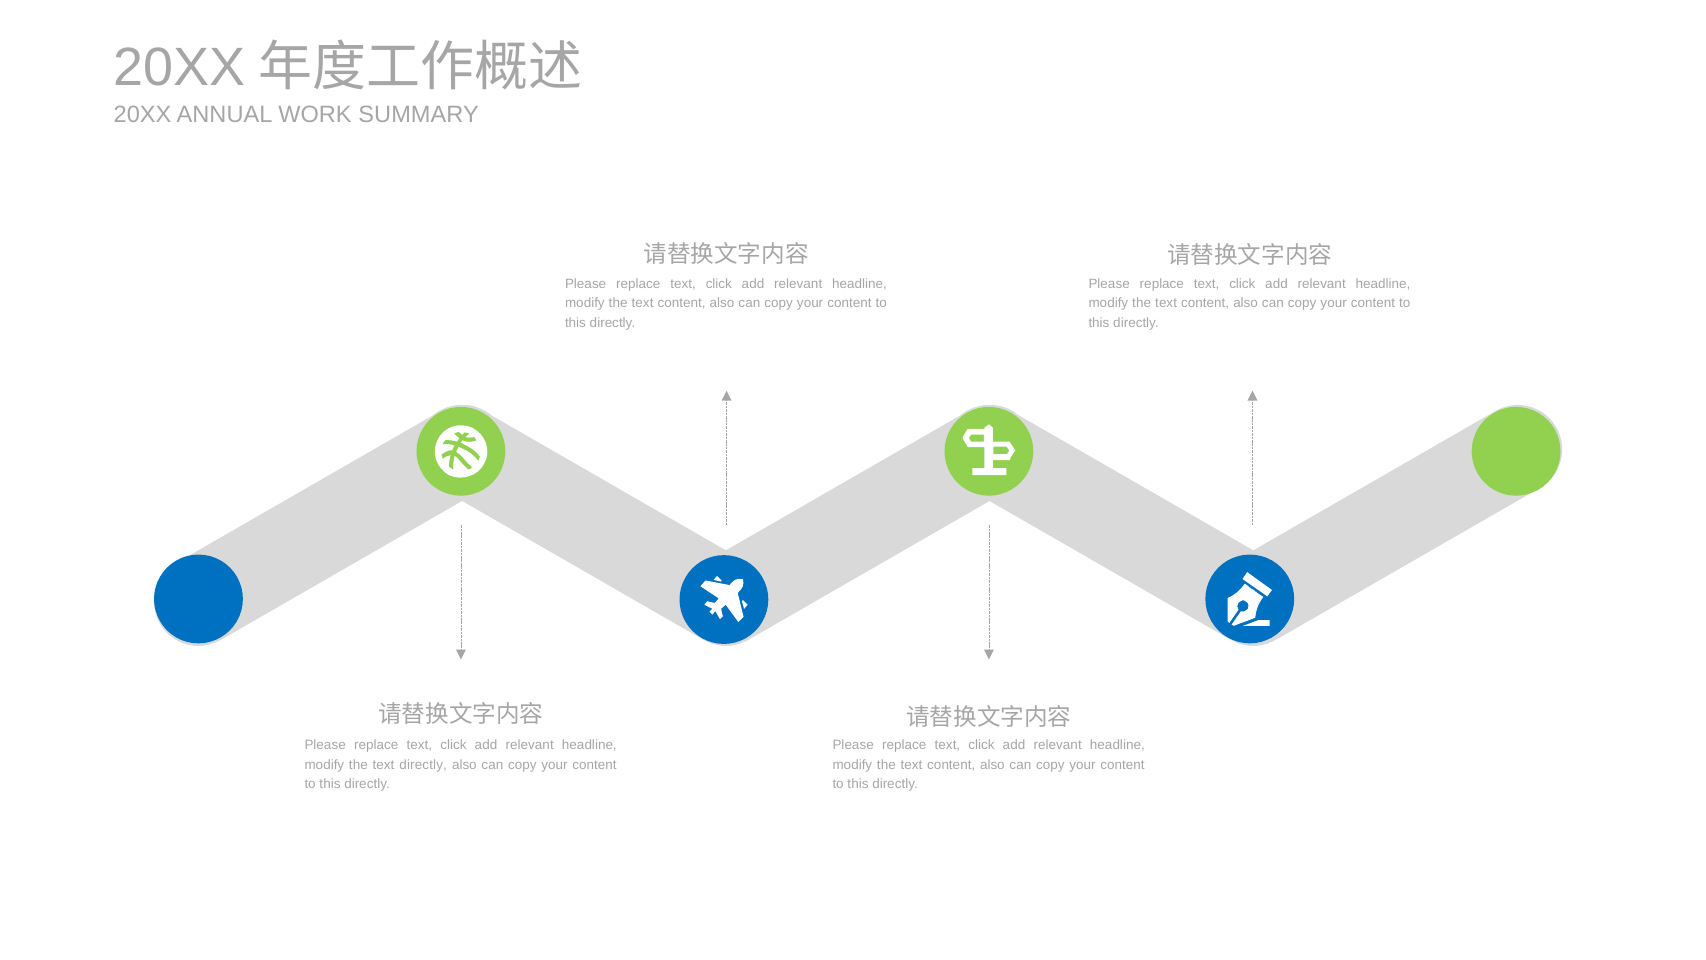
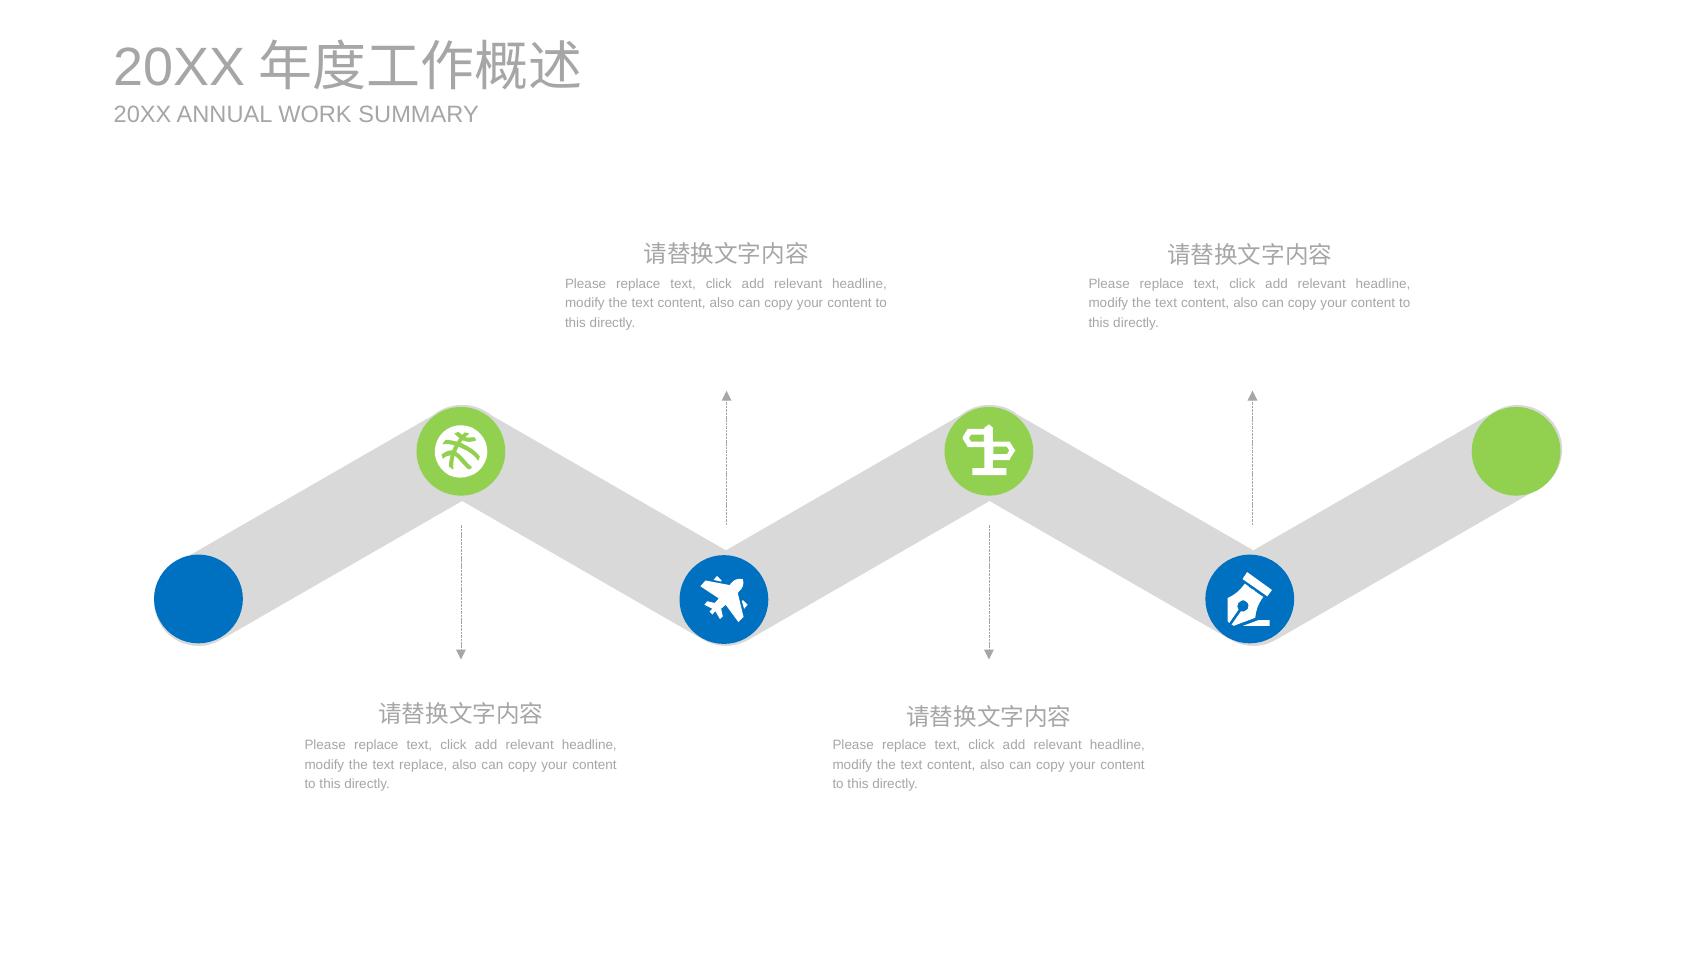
text directly: directly -> replace
